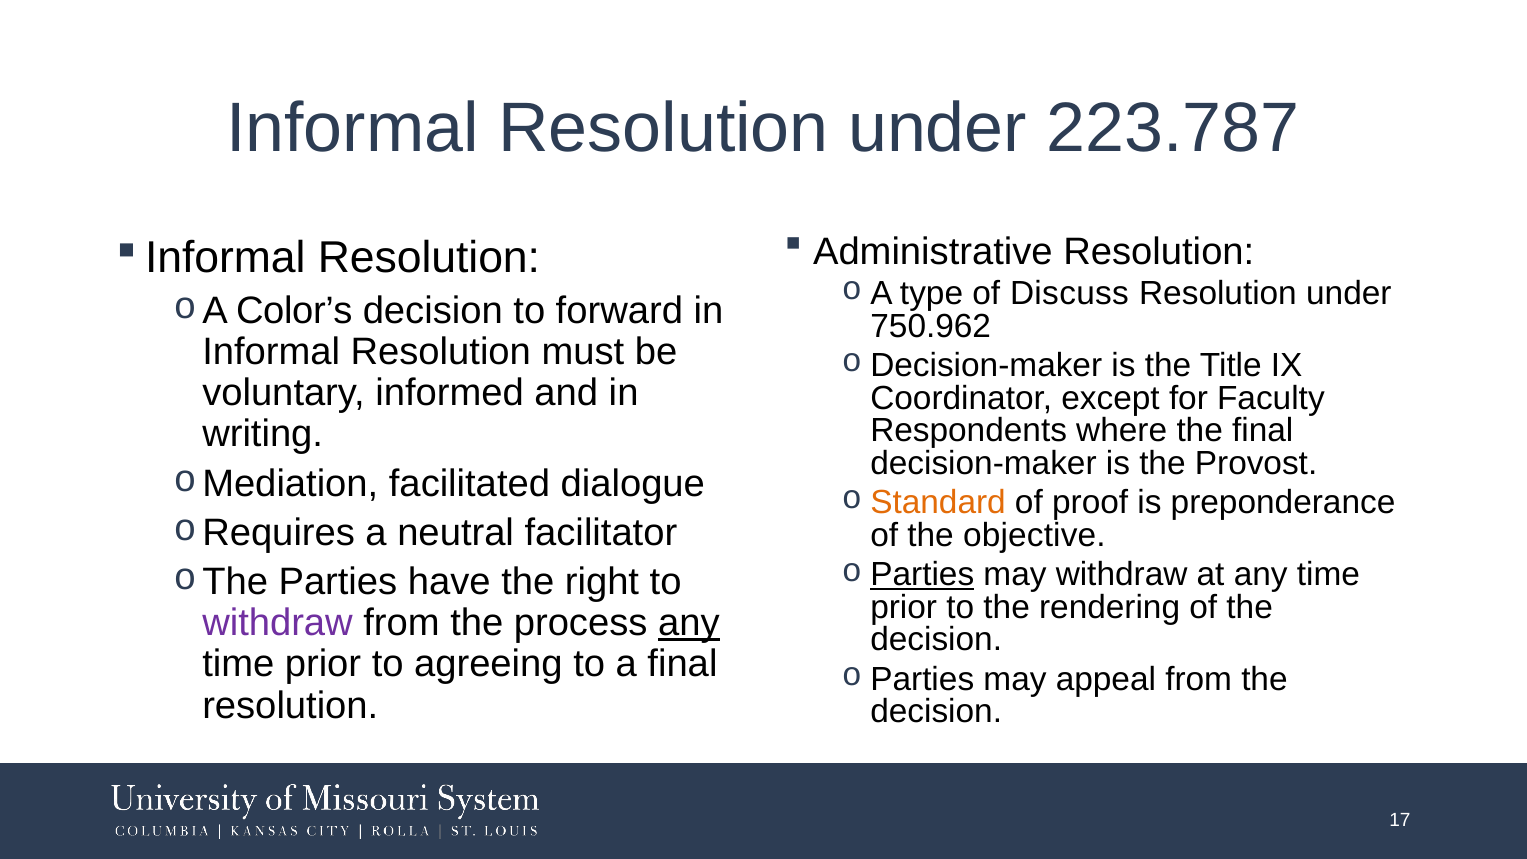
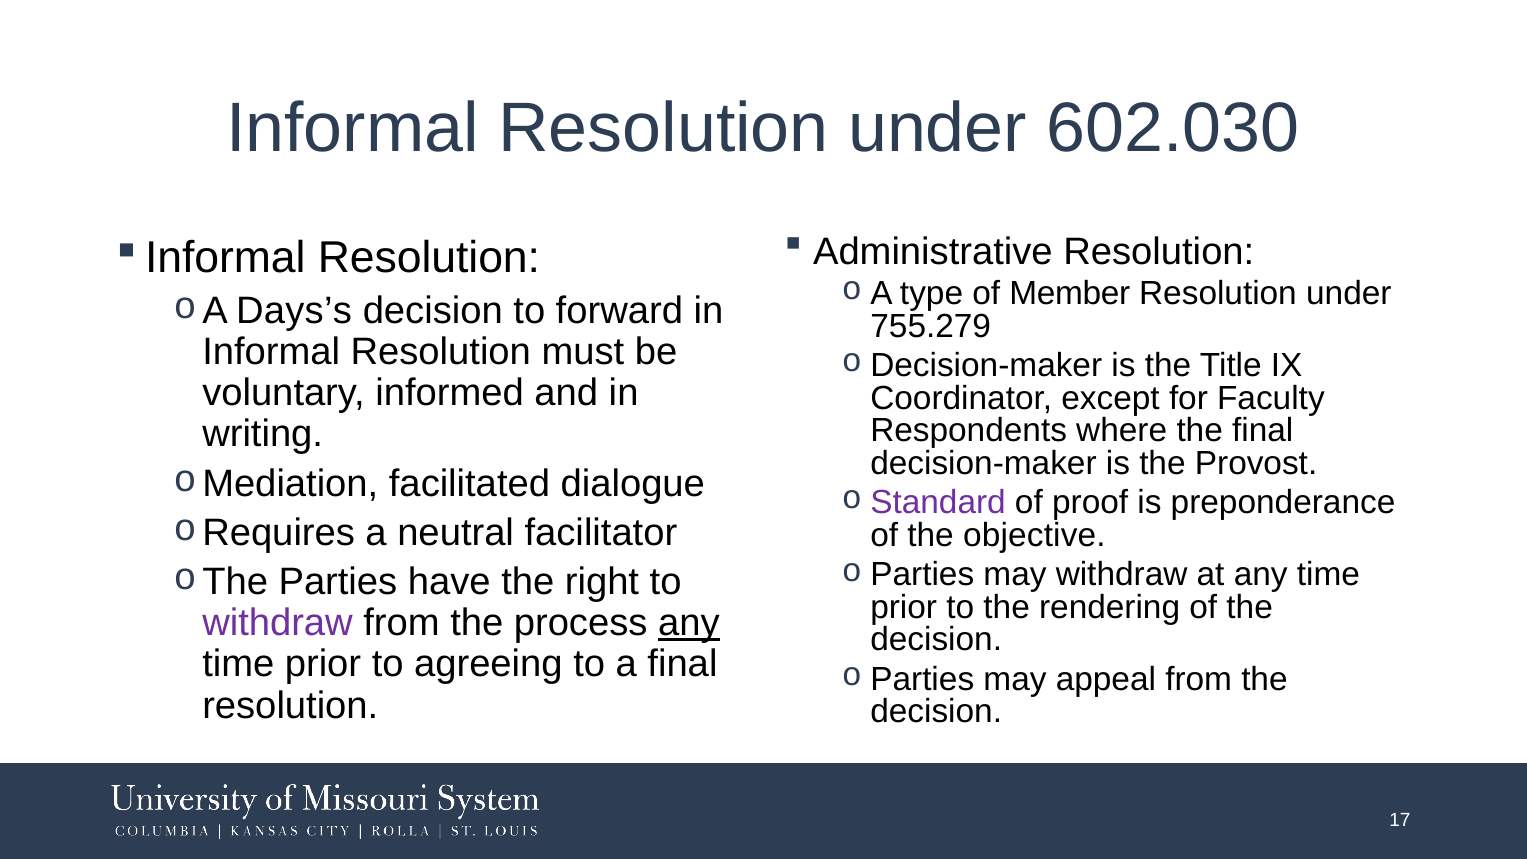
223.787: 223.787 -> 602.030
Discuss: Discuss -> Member
Color’s: Color’s -> Days’s
750.962: 750.962 -> 755.279
Standard colour: orange -> purple
Parties at (922, 575) underline: present -> none
